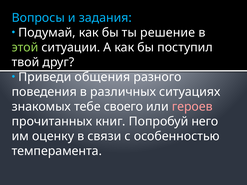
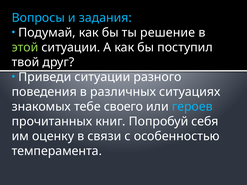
Приведи общения: общения -> ситуации
героев colour: pink -> light blue
него: него -> себя
